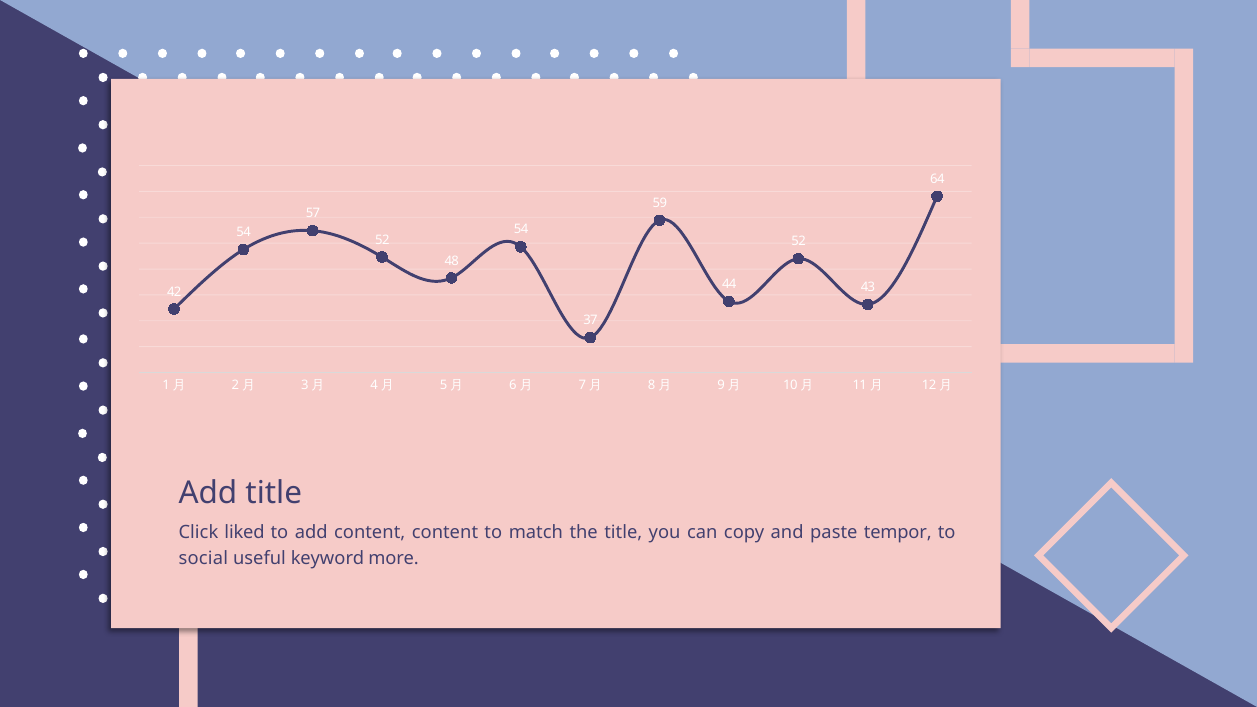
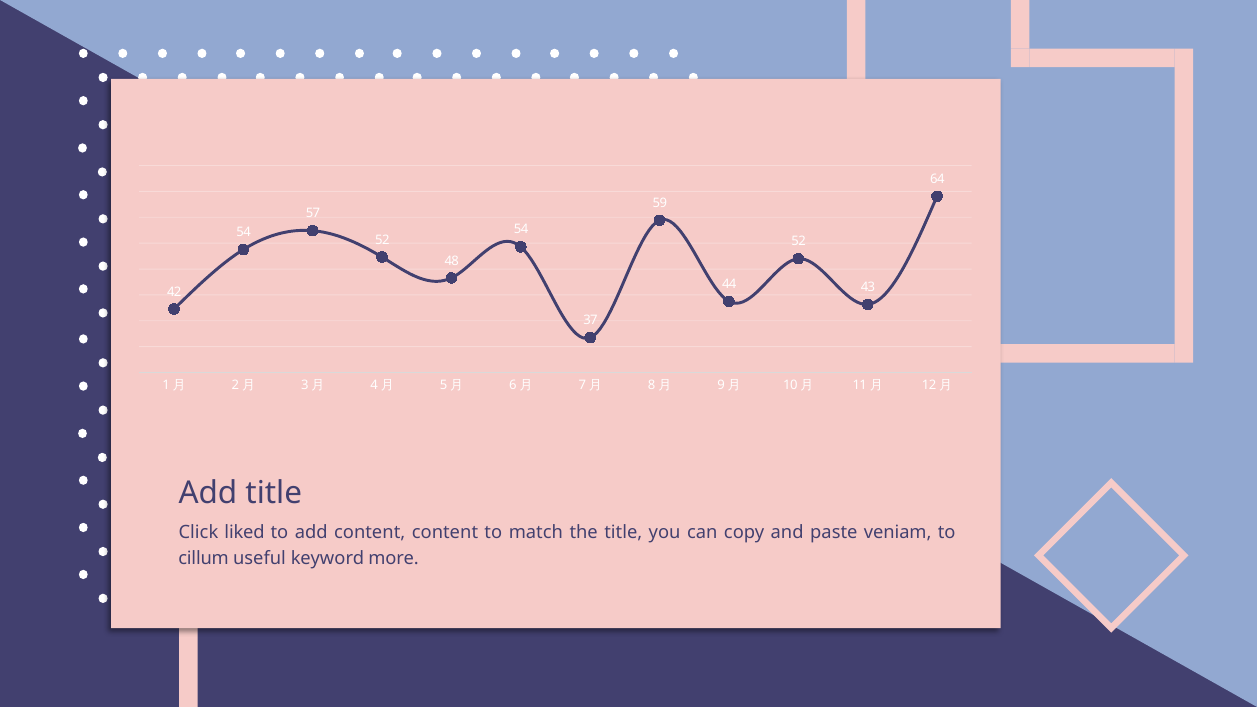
tempor: tempor -> veniam
social: social -> cillum
